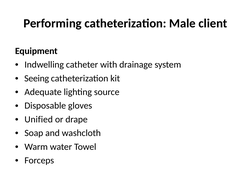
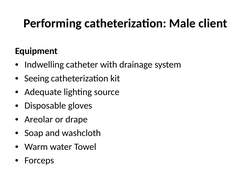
Unified: Unified -> Areolar
